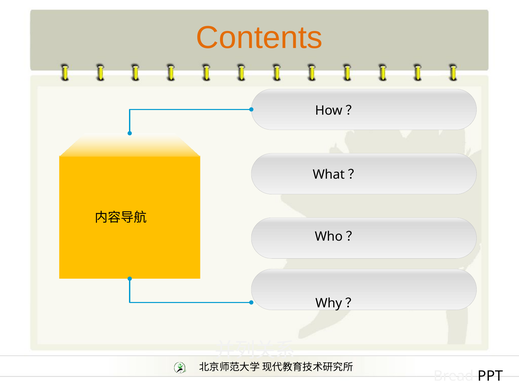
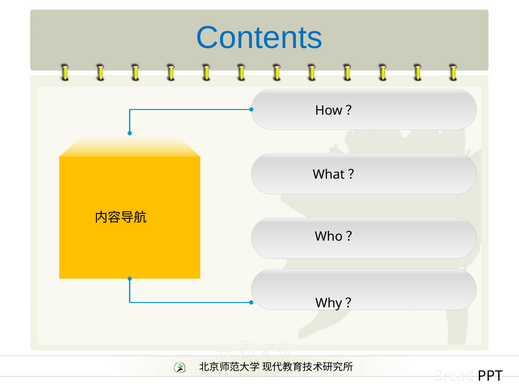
Contents colour: orange -> blue
